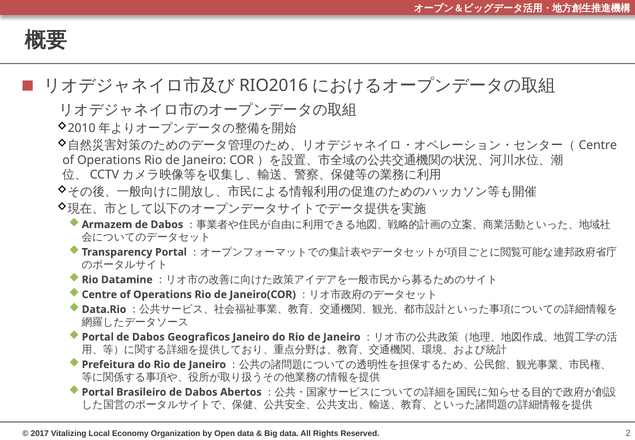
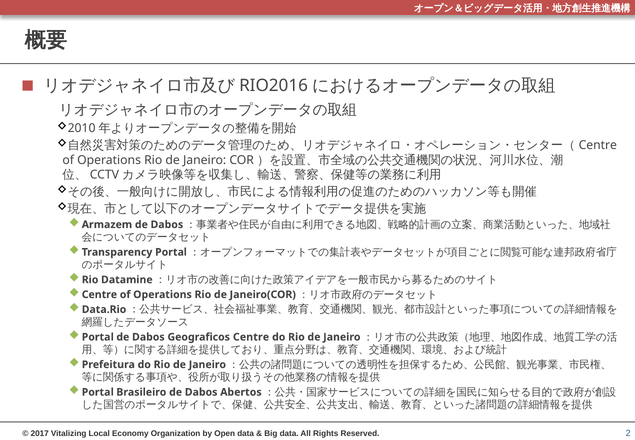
Geograficos Janeiro: Janeiro -> Centre
